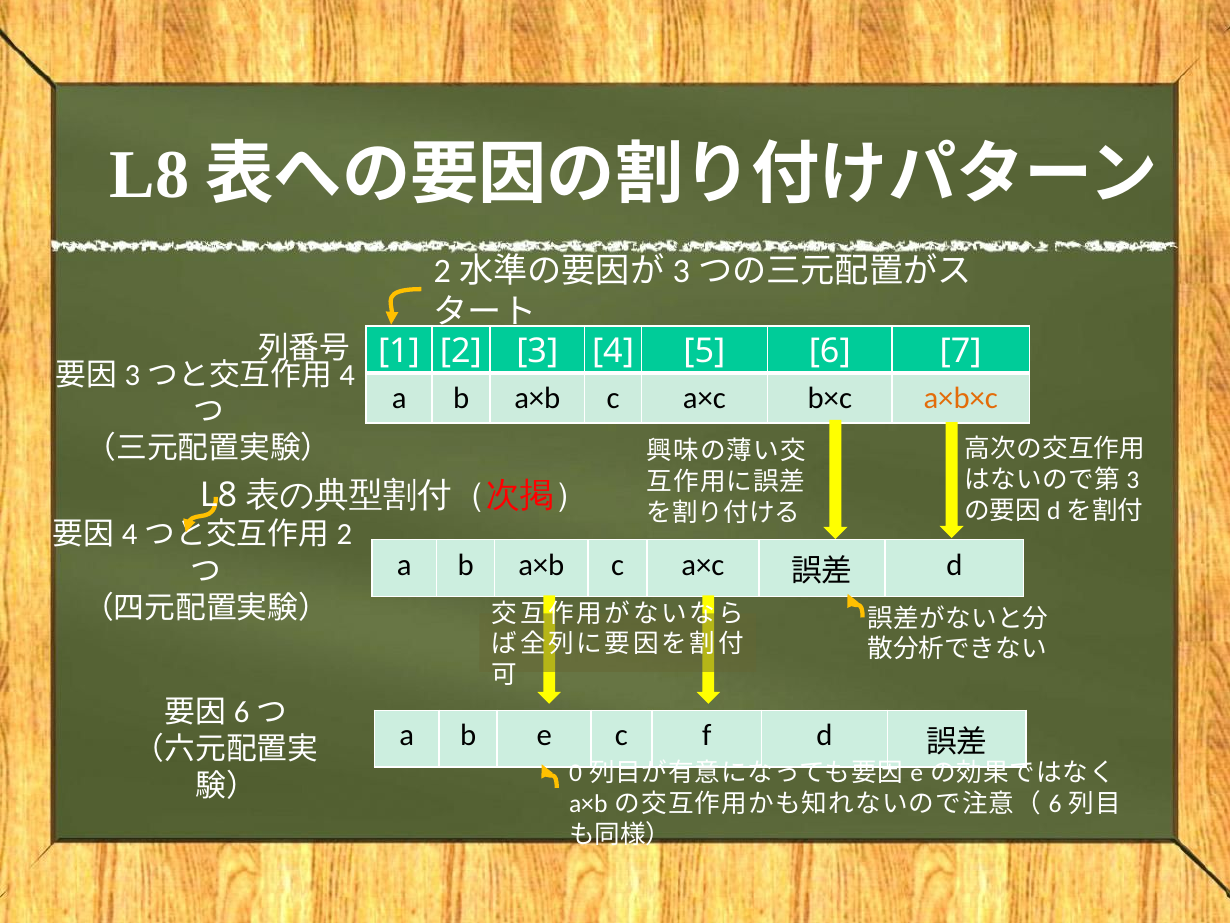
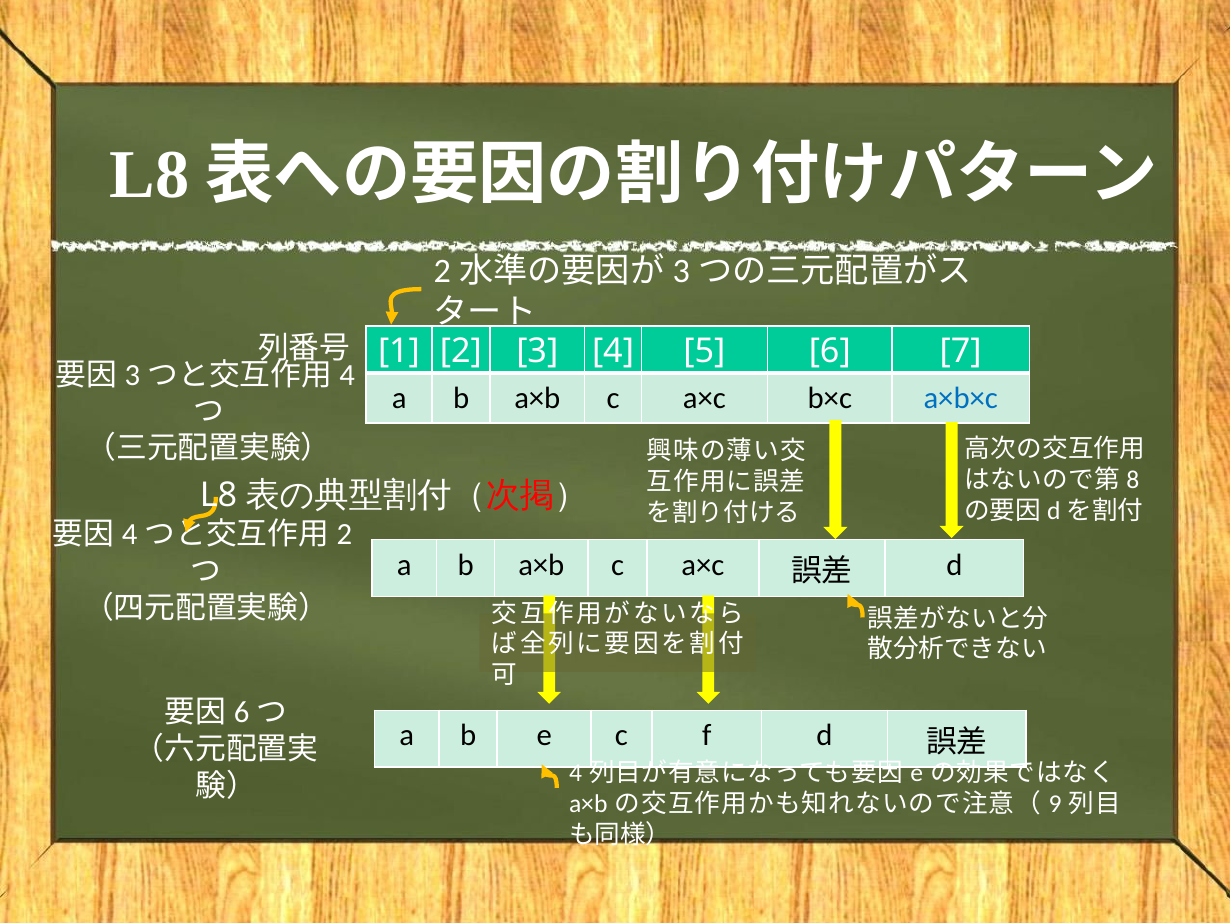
a×b×c colour: orange -> blue
3 at (1133, 480): 3 -> 8
0 at (576, 773): 0 -> 4
6 at (1055, 803): 6 -> 9
